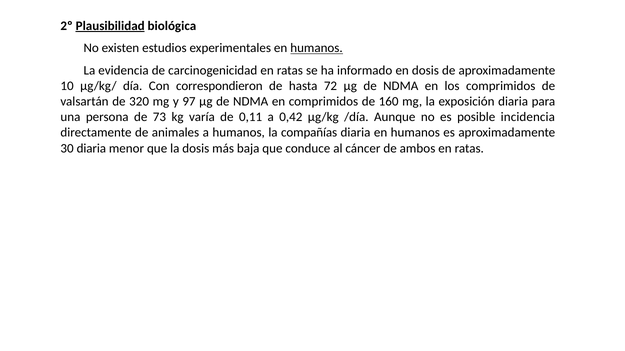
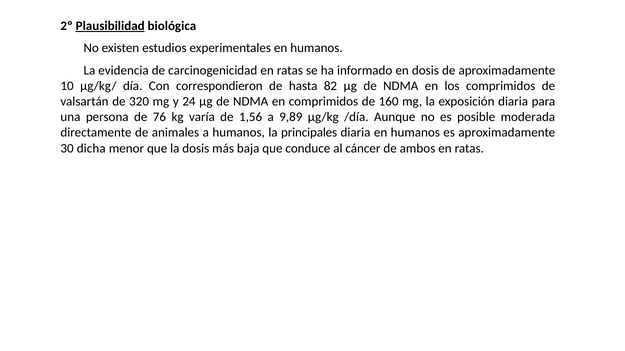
humanos at (317, 48) underline: present -> none
72: 72 -> 82
97: 97 -> 24
73: 73 -> 76
0,11: 0,11 -> 1,56
0,42: 0,42 -> 9,89
incidencia: incidencia -> moderada
compañías: compañías -> principales
30 diaria: diaria -> dicha
